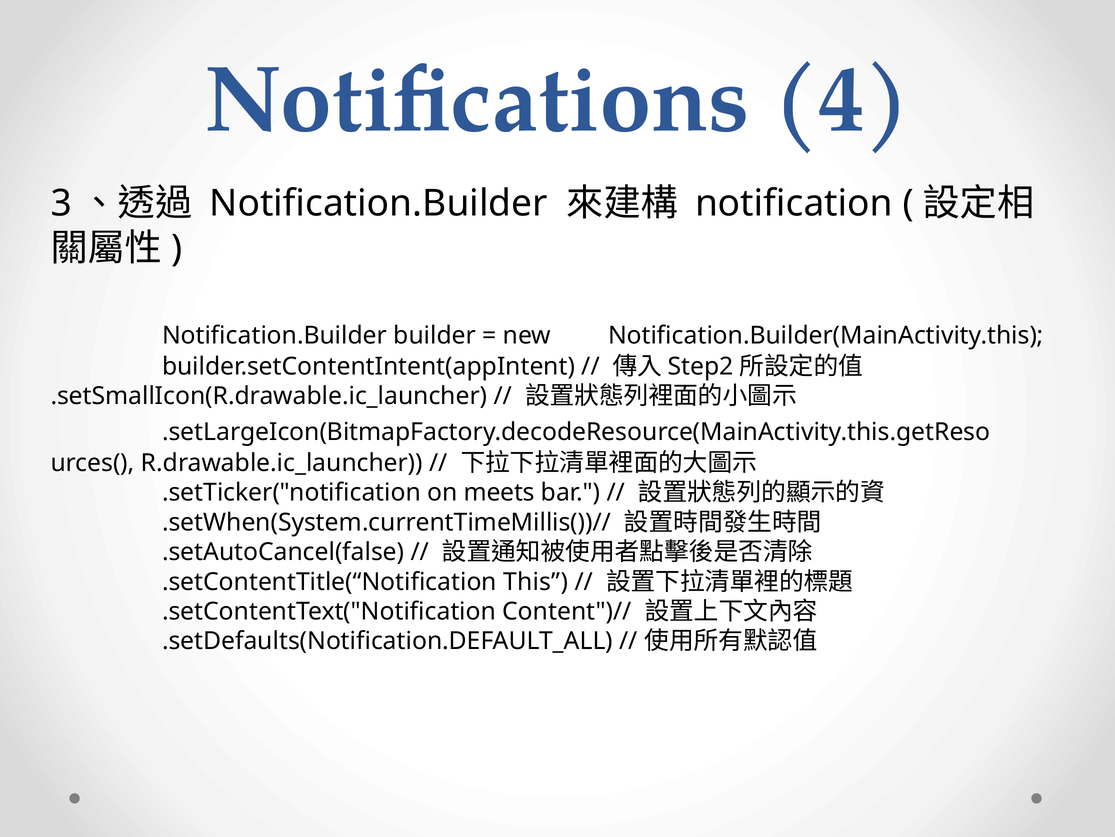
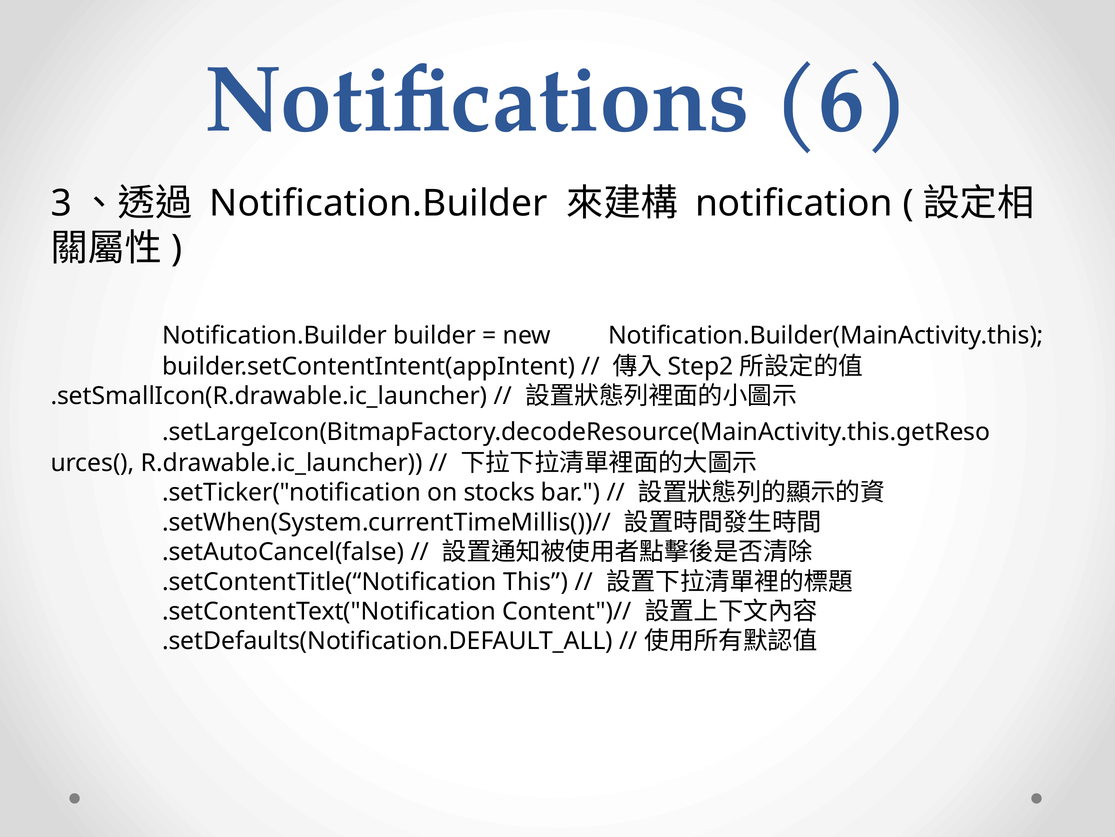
4: 4 -> 6
meets: meets -> stocks
